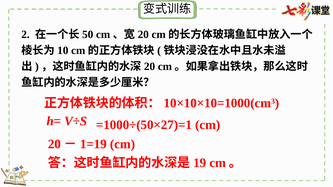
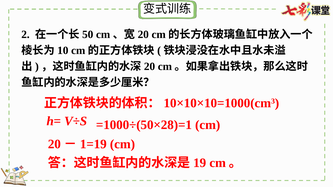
=1000÷(50×27)=1: =1000÷(50×27)=1 -> =1000÷(50×28)=1
